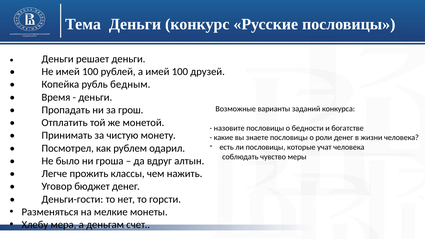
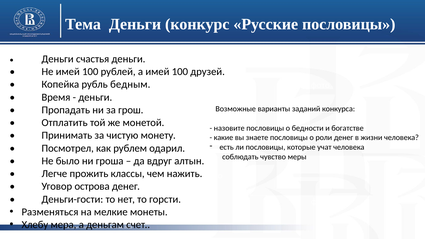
решает: решает -> счастья
бюджет: бюджет -> острова
